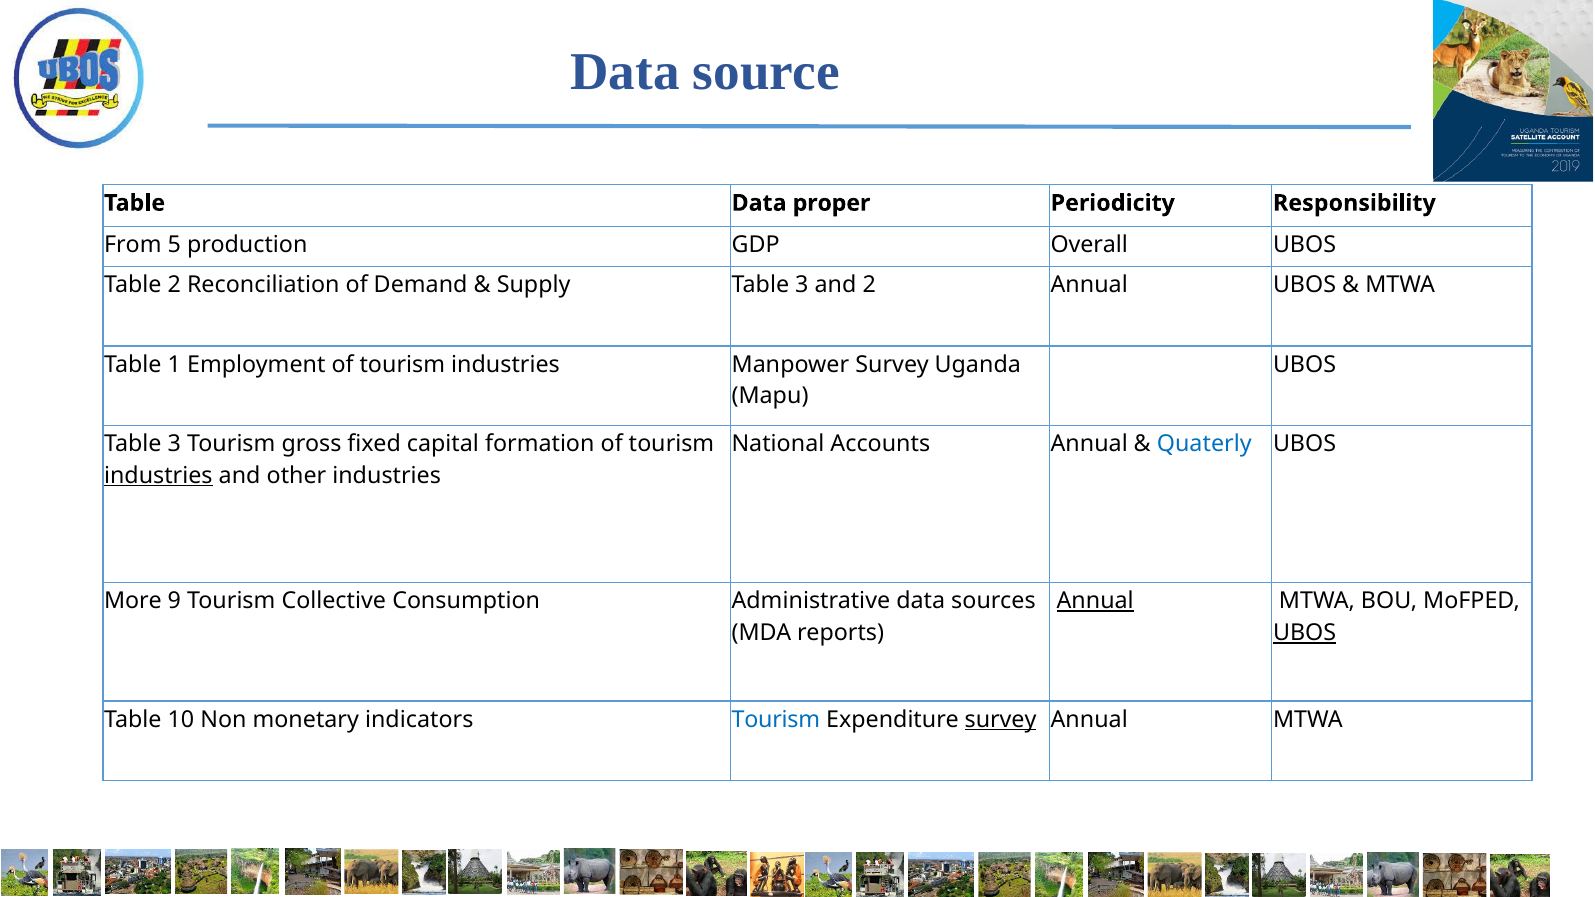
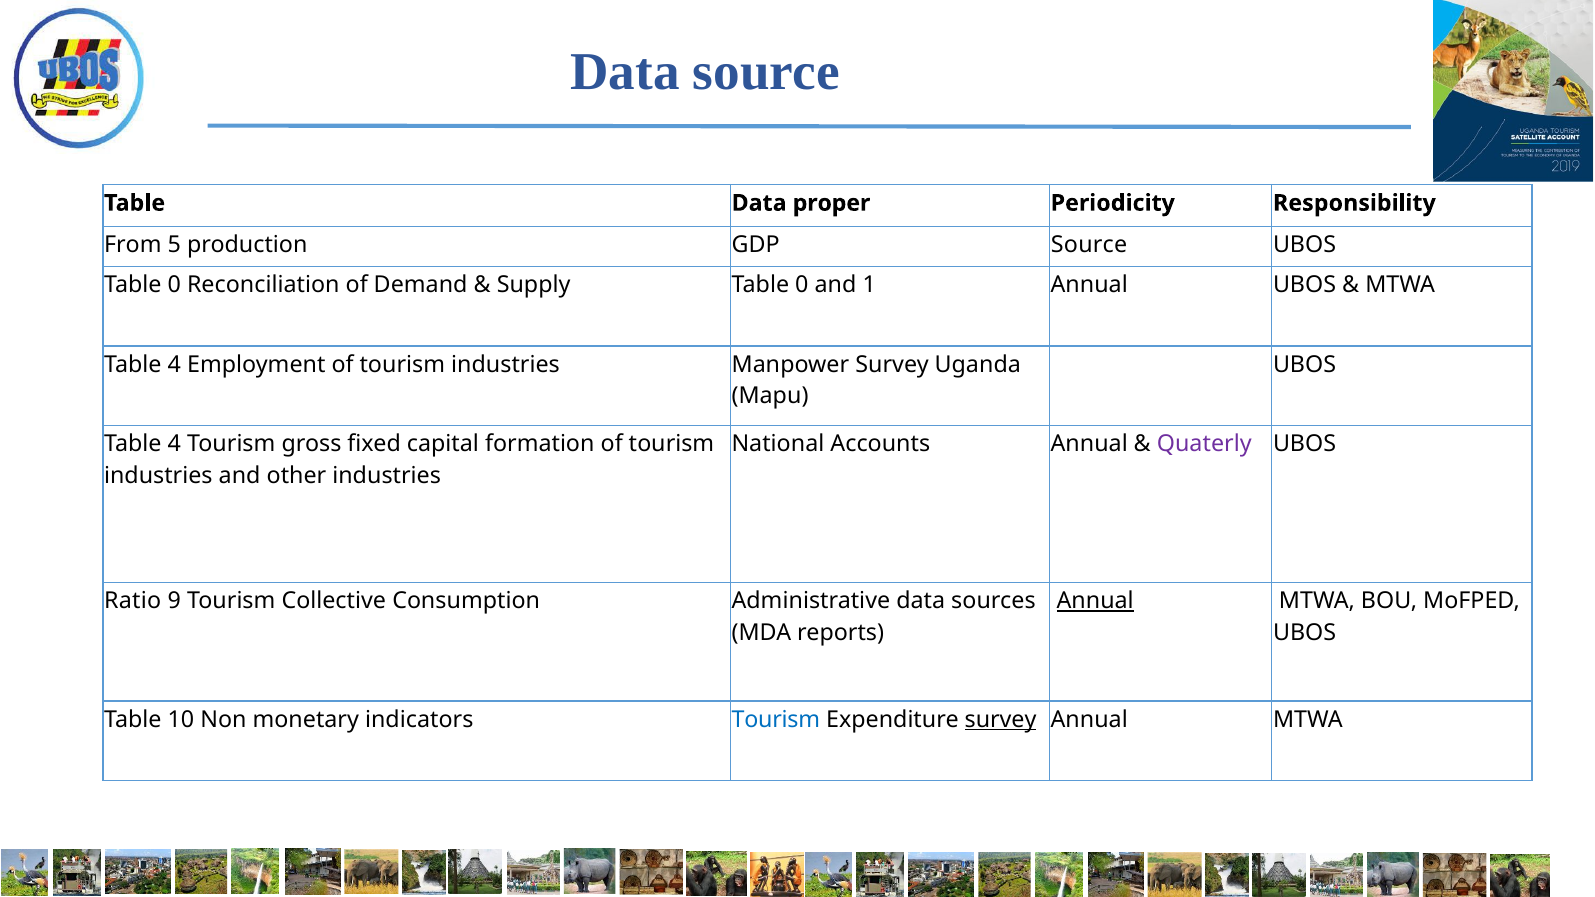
GDP Overall: Overall -> Source
2 at (174, 285): 2 -> 0
Supply Table 3: 3 -> 0
and 2: 2 -> 1
1 at (174, 365): 1 -> 4
3 at (174, 444): 3 -> 4
Quaterly colour: blue -> purple
industries at (158, 476) underline: present -> none
More: More -> Ratio
UBOS at (1305, 633) underline: present -> none
